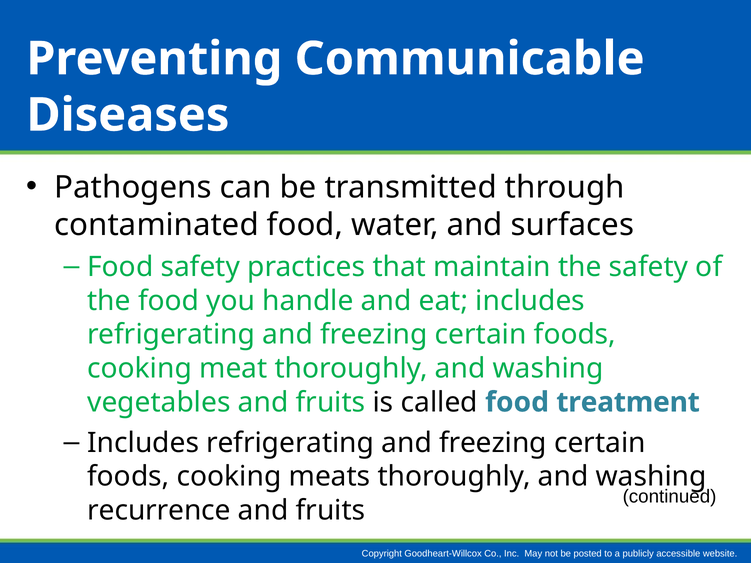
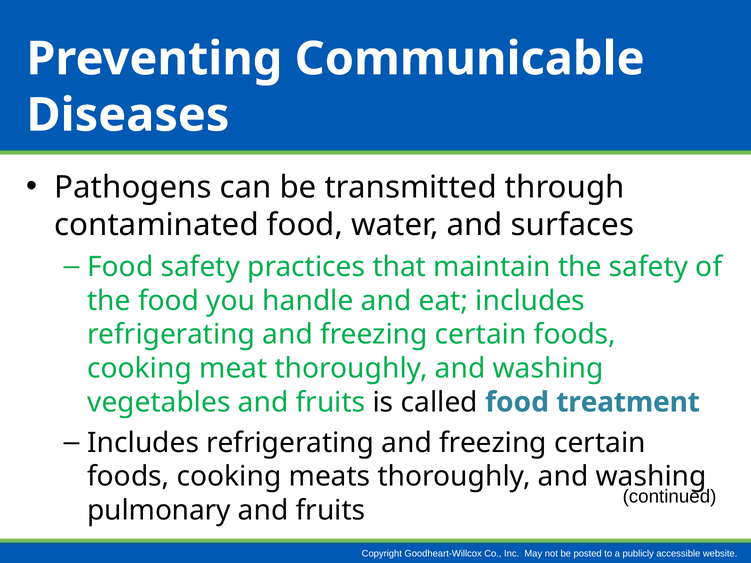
recurrence: recurrence -> pulmonary
